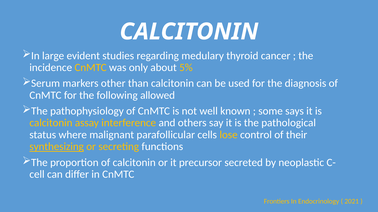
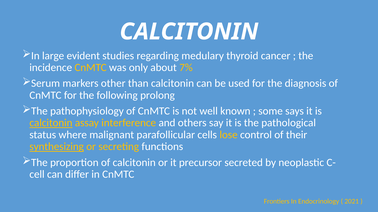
5%: 5% -> 7%
allowed: allowed -> prolong
calcitonin at (51, 123) underline: none -> present
